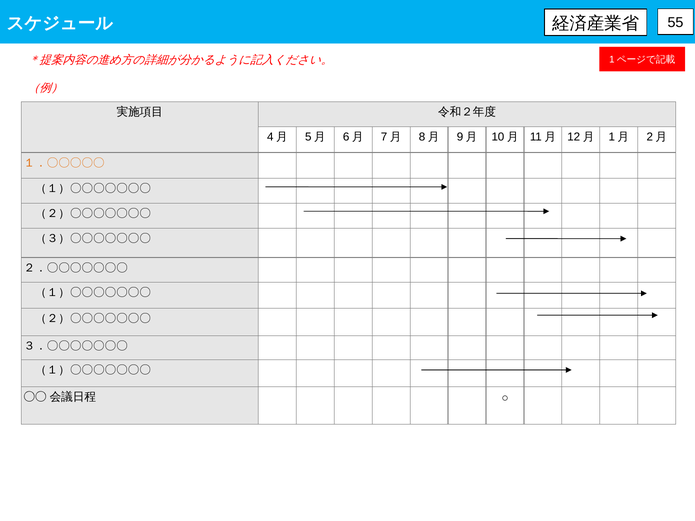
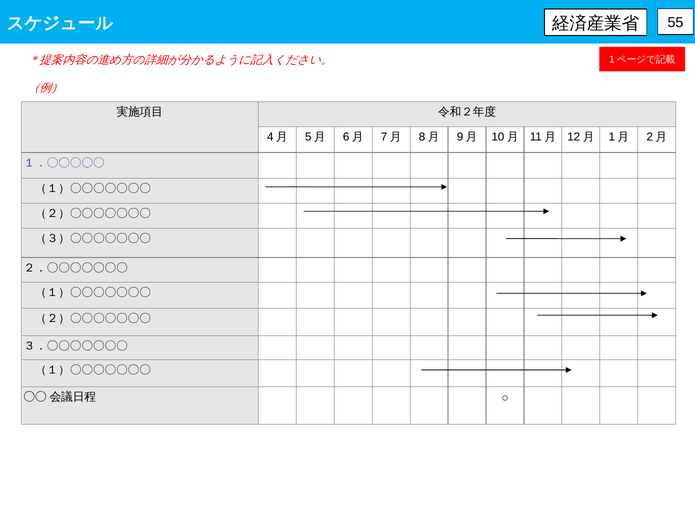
１．〇〇〇〇〇 colour: orange -> purple
